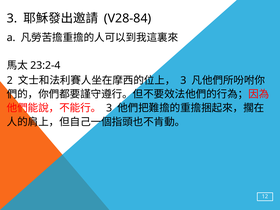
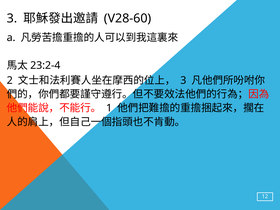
V28-84: V28-84 -> V28-60
3 at (109, 108): 3 -> 1
